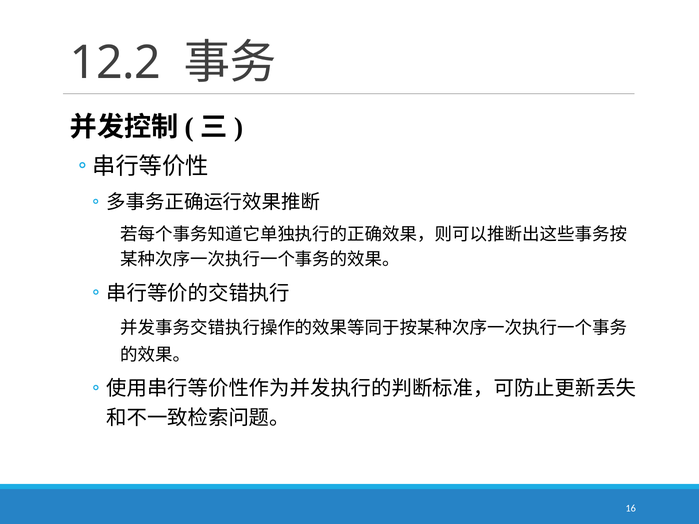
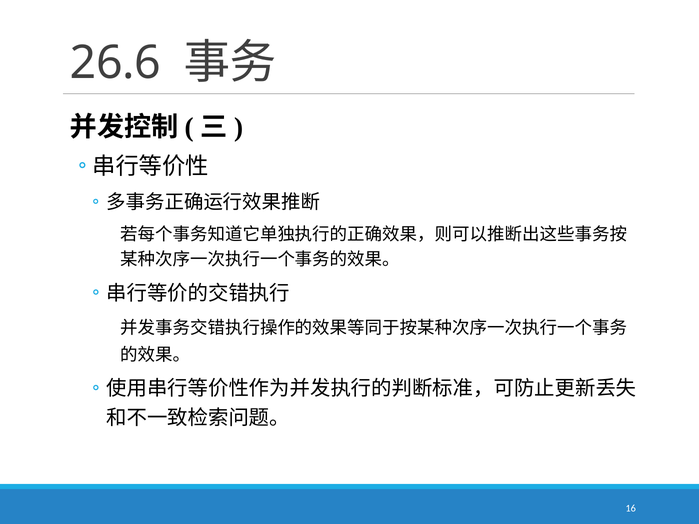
12.2: 12.2 -> 26.6
